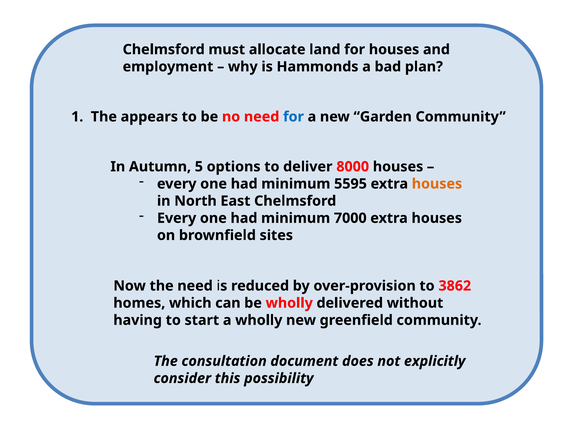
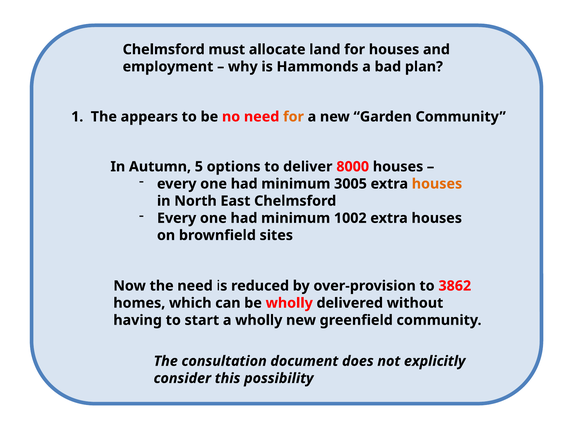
for at (293, 117) colour: blue -> orange
5595: 5595 -> 3005
7000: 7000 -> 1002
